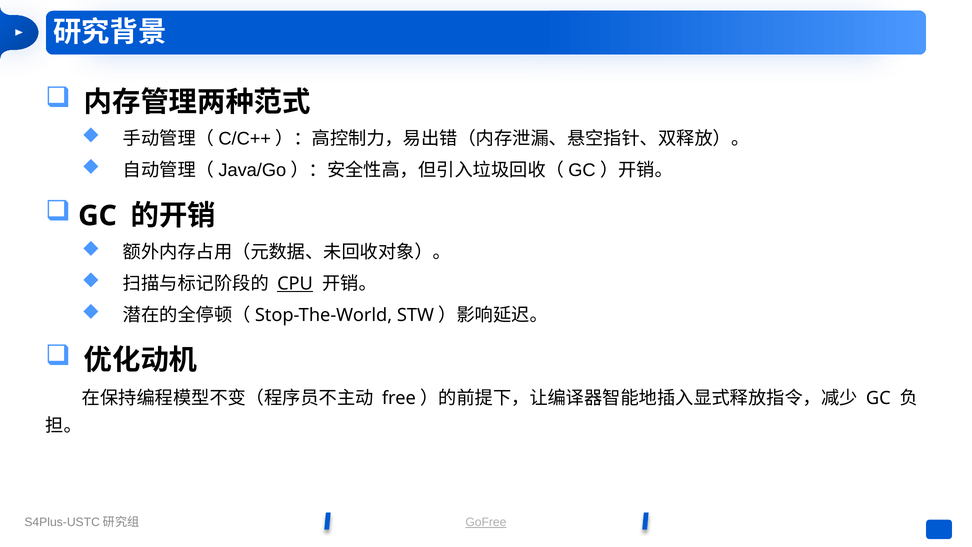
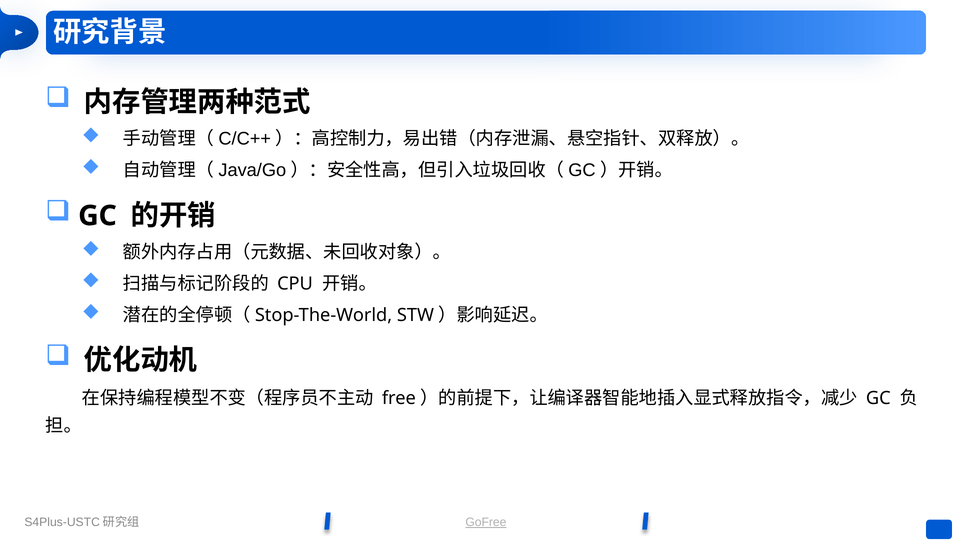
CPU underline: present -> none
